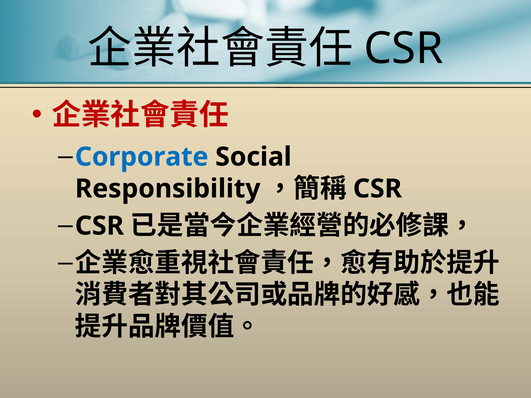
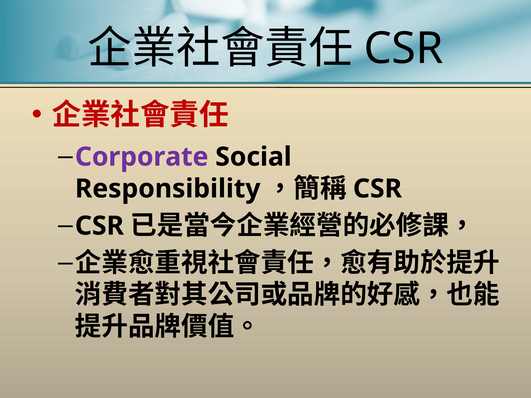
Corporate colour: blue -> purple
